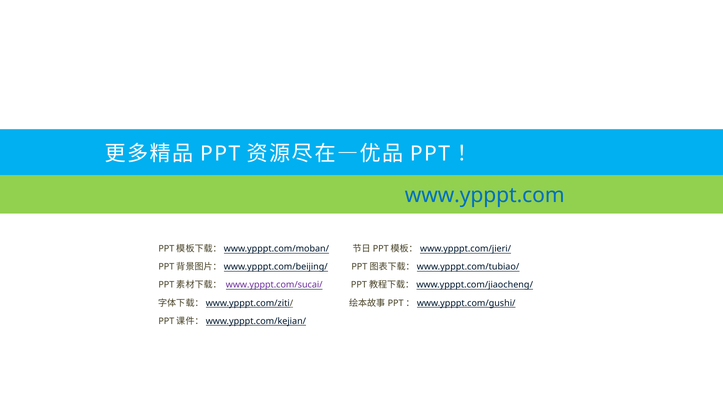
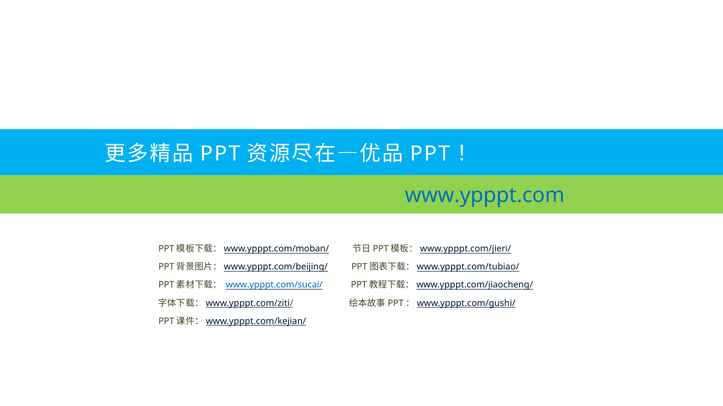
www.ypppt.com/sucai/ colour: purple -> blue
